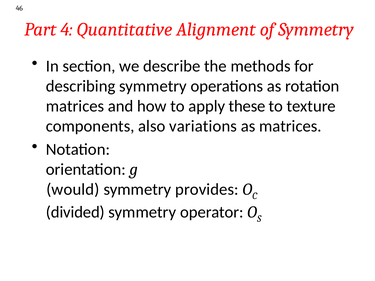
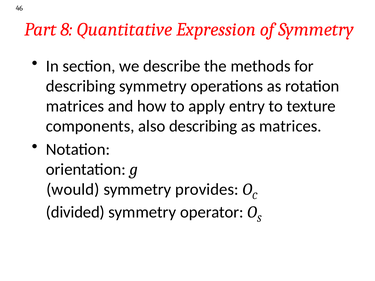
4: 4 -> 8
Alignment: Alignment -> Expression
these: these -> entry
also variations: variations -> describing
